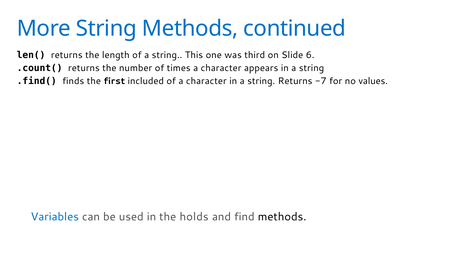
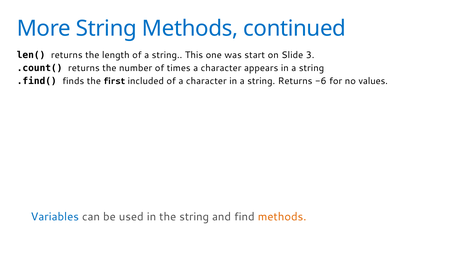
third: third -> start
6: 6 -> 3
-7: -7 -> -6
the holds: holds -> string
methods at (282, 217) colour: black -> orange
